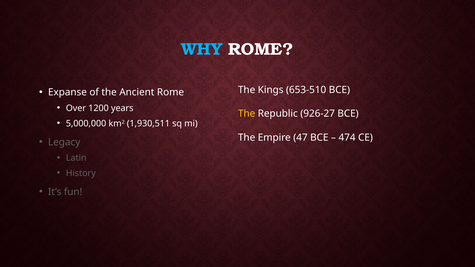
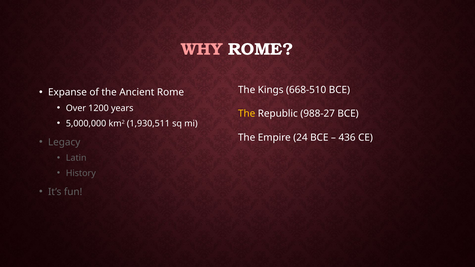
WHY colour: light blue -> pink
653-510: 653-510 -> 668-510
926-27: 926-27 -> 988-27
47: 47 -> 24
474: 474 -> 436
